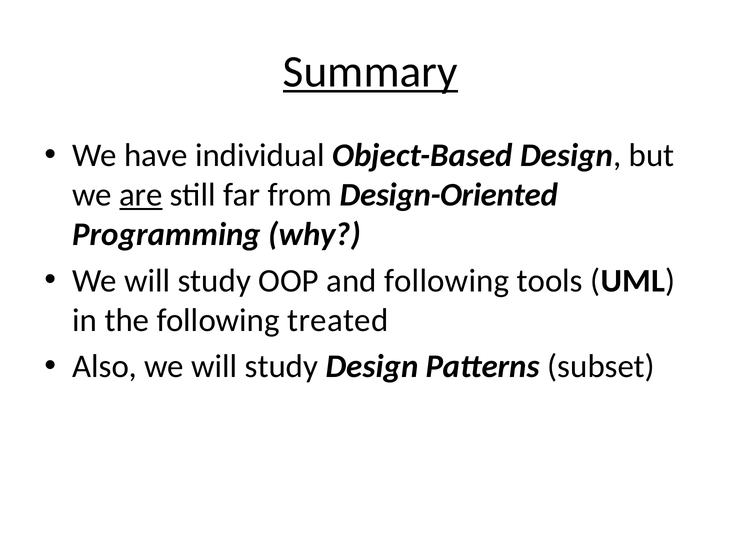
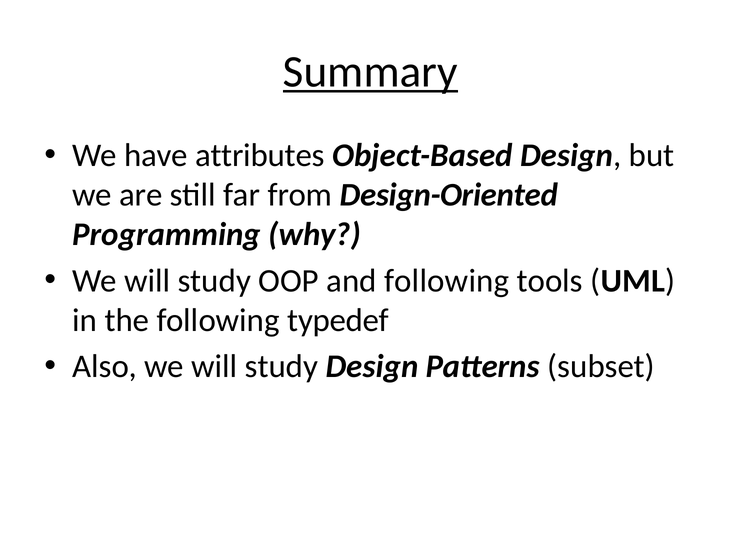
individual: individual -> attributes
are underline: present -> none
treated: treated -> typedef
